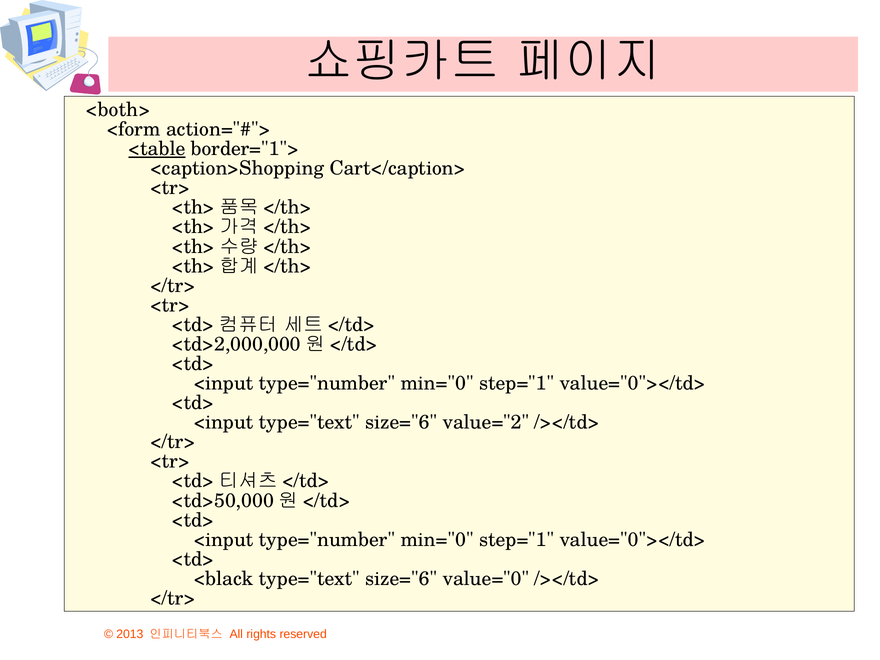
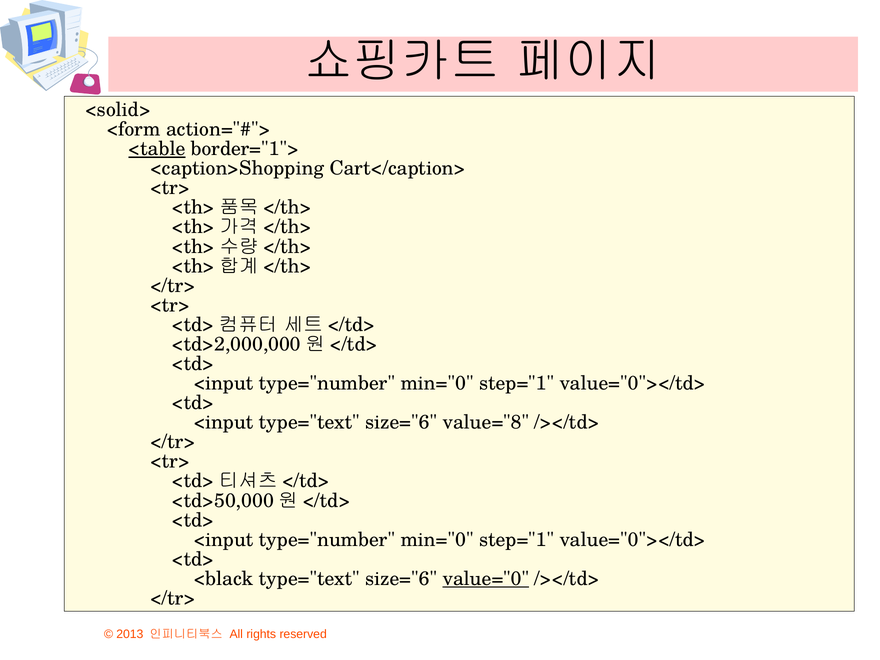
<both>: <both> -> <solid>
value="2: value="2 -> value="8
value="0 underline: none -> present
